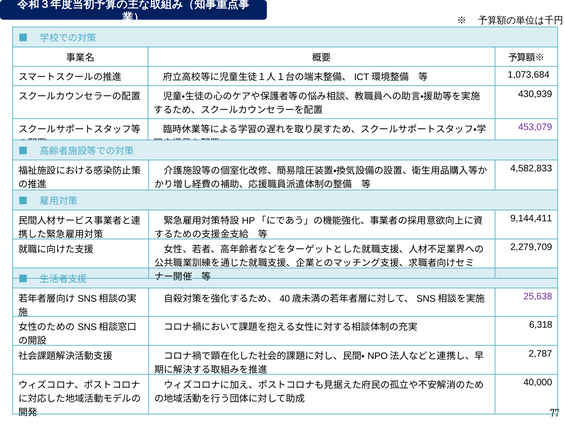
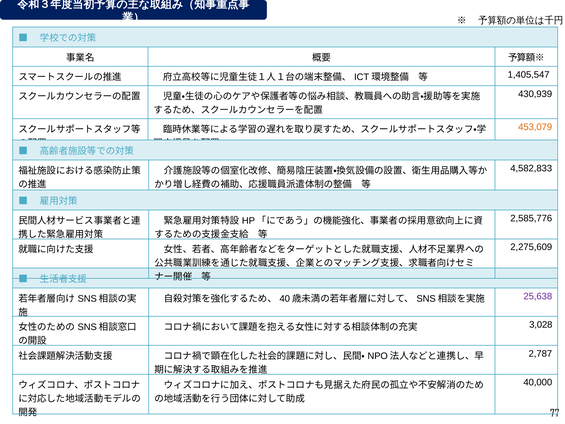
1,073,684: 1,073,684 -> 1,405,547
453,079 colour: purple -> orange
9,144,411: 9,144,411 -> 2,585,776
2,279,709: 2,279,709 -> 2,275,609
6,318: 6,318 -> 3,028
